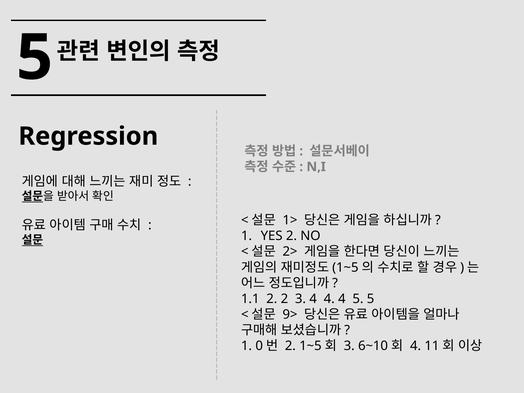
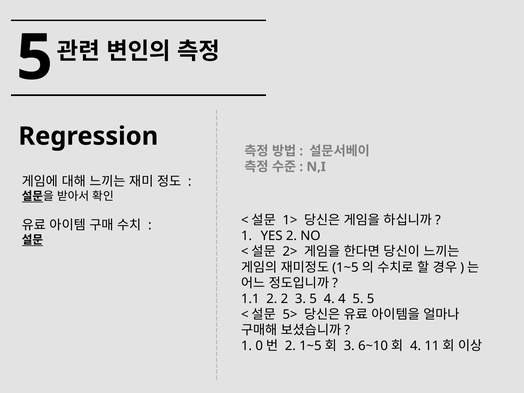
3 4: 4 -> 5
9>: 9> -> 5>
